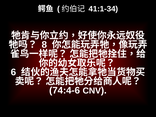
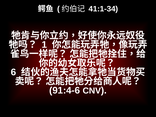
8: 8 -> 1
74:4-6: 74:4-6 -> 91:4-6
